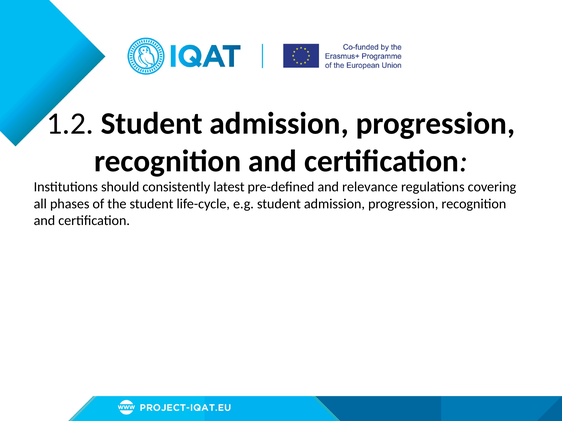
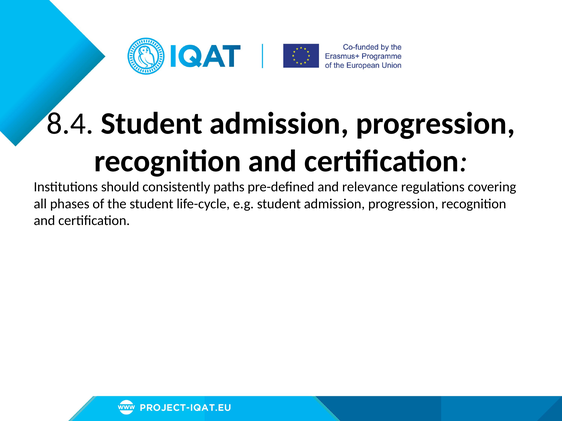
1.2: 1.2 -> 8.4
latest: latest -> paths
